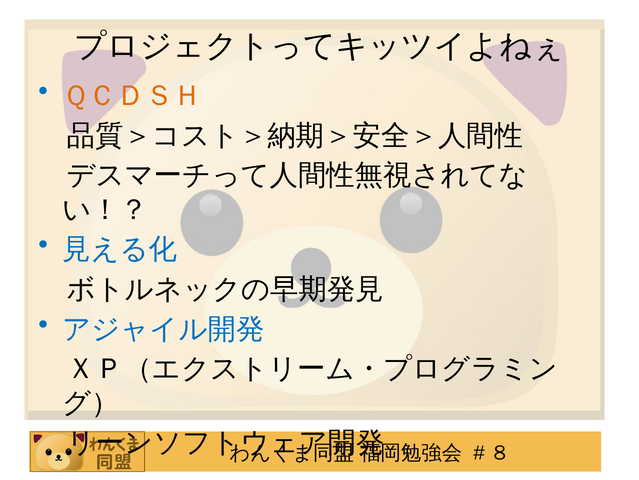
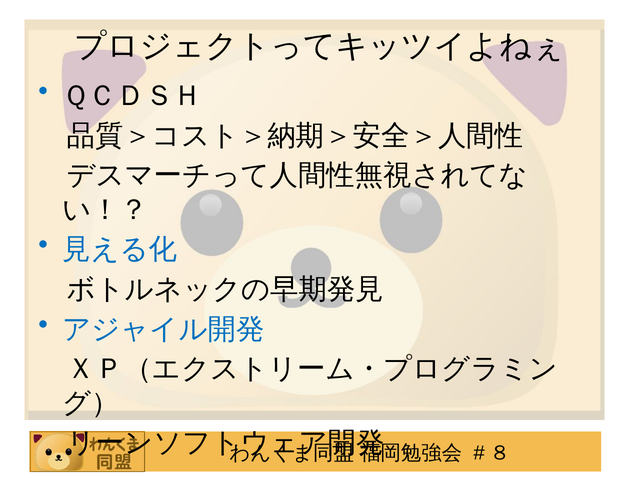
ＱＣＤＳＨ colour: orange -> black
